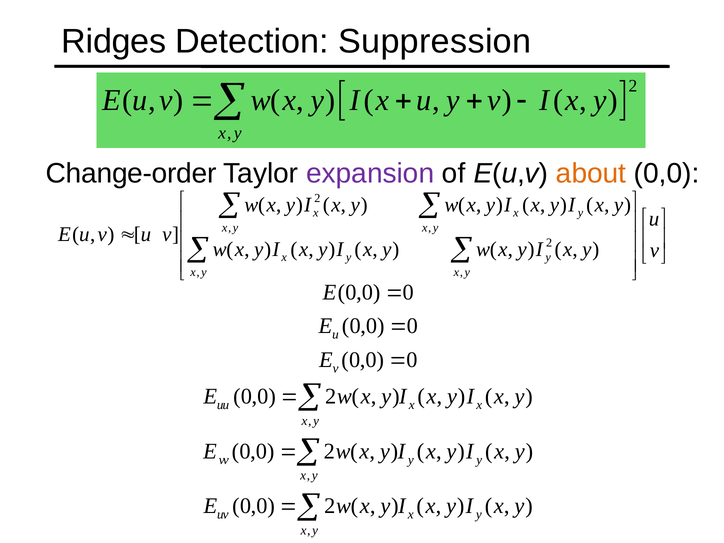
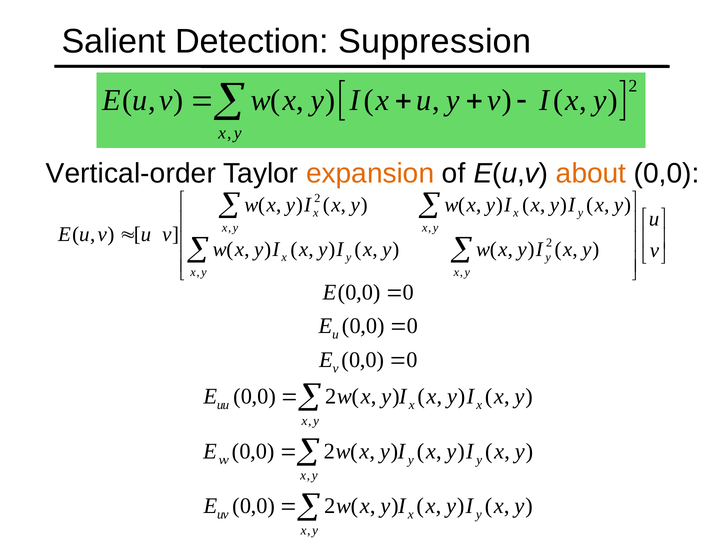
Ridges: Ridges -> Salient
Change-order: Change-order -> Vertical-order
expansion colour: purple -> orange
